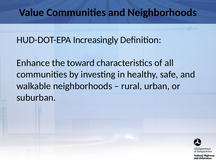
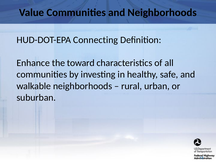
Increasingly: Increasingly -> Connecting
